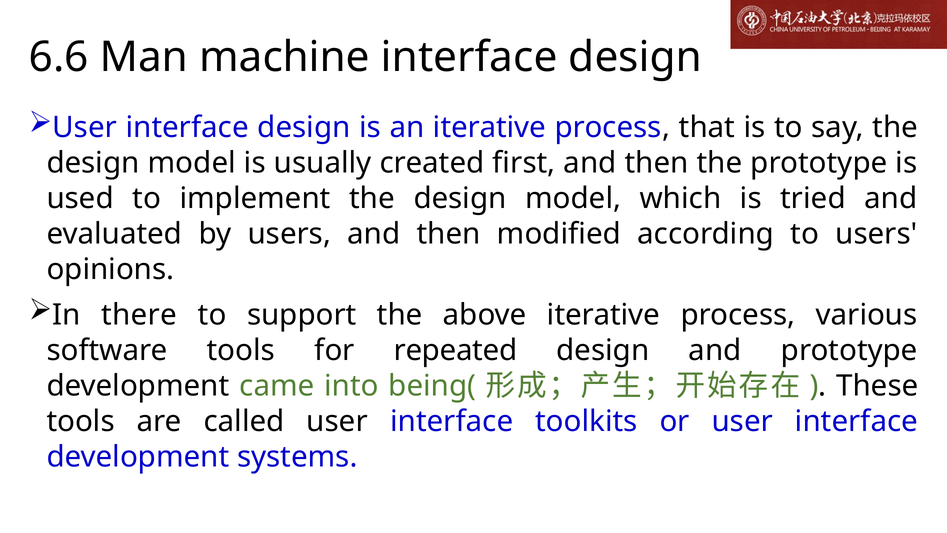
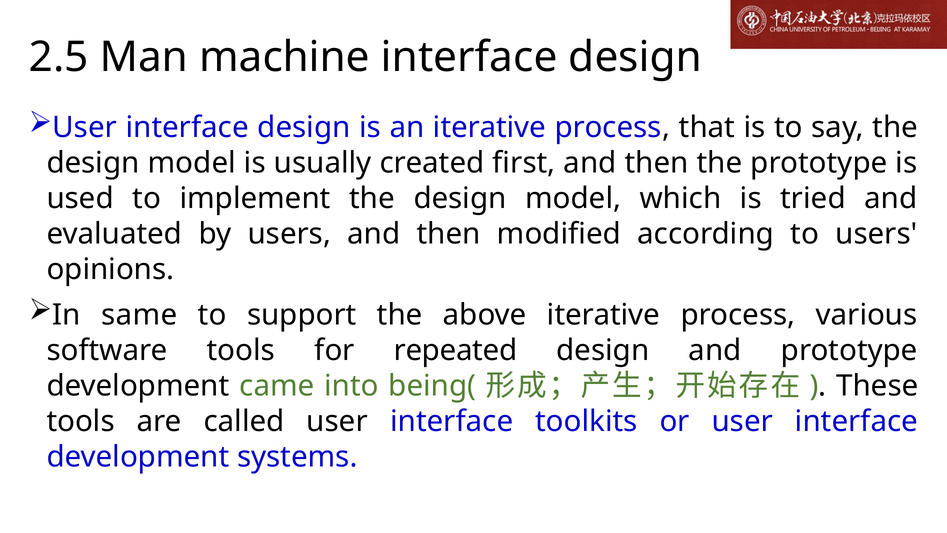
6.6: 6.6 -> 2.5
there: there -> same
